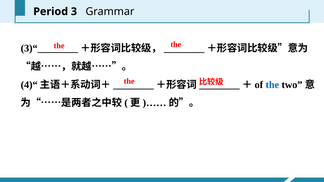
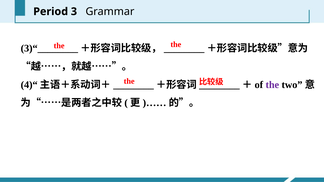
the at (272, 85) colour: blue -> purple
